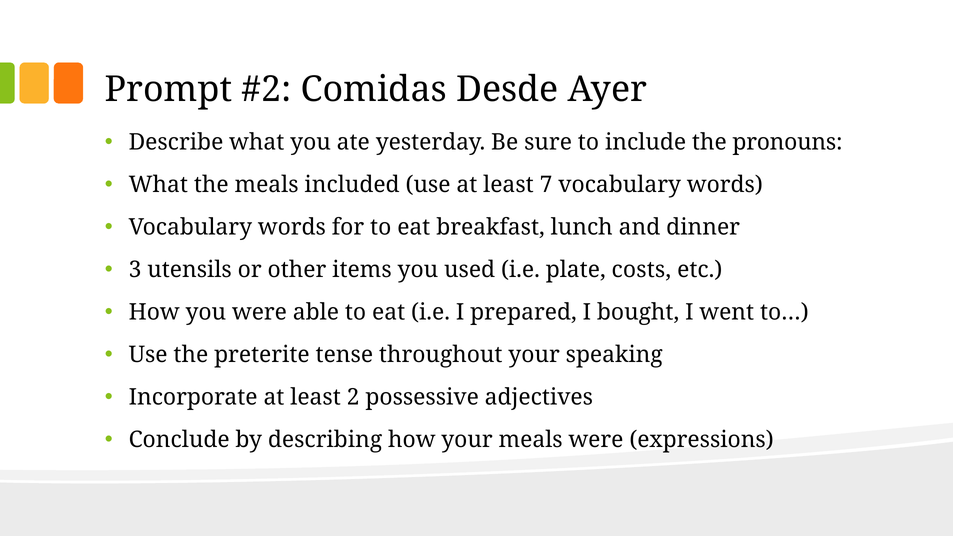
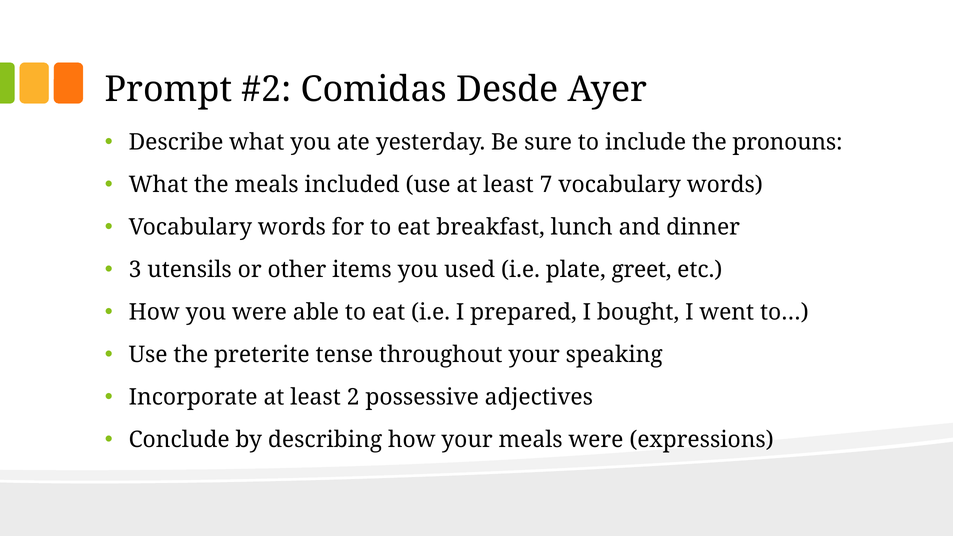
costs: costs -> greet
